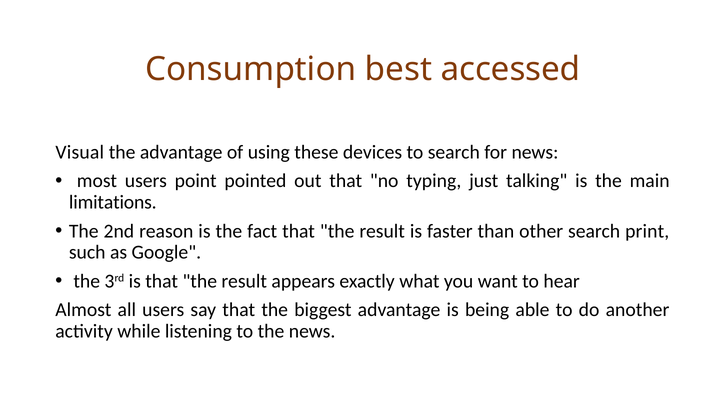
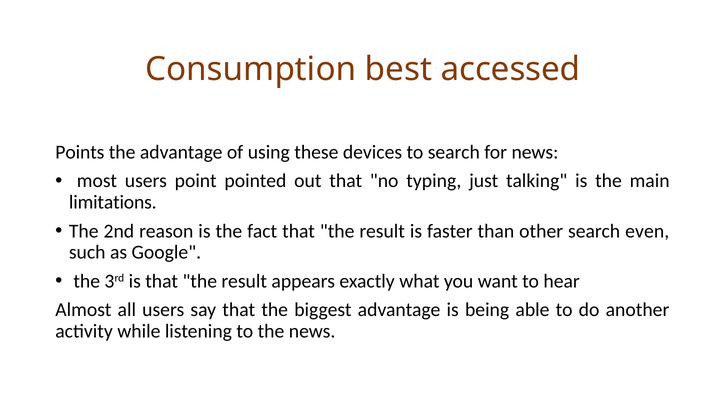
Visual: Visual -> Points
print: print -> even
